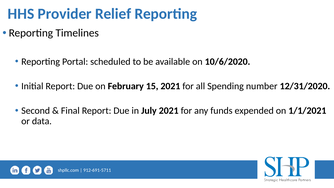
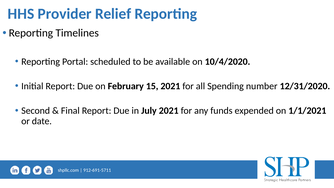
10/6/2020: 10/6/2020 -> 10/4/2020
data: data -> date
